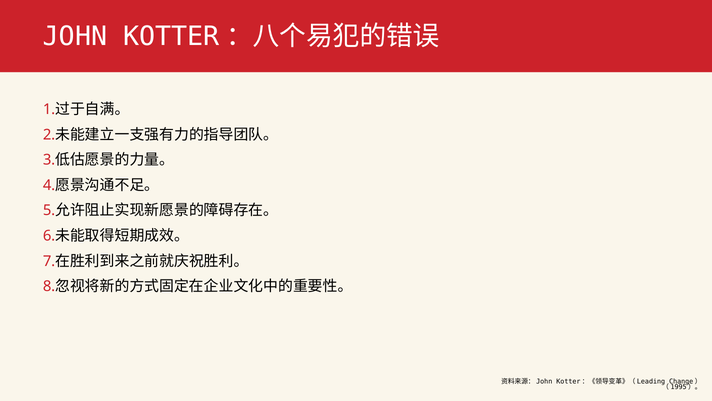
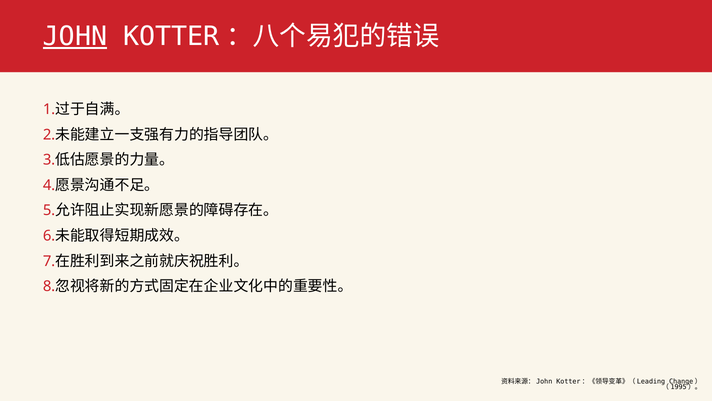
JOHN underline: none -> present
